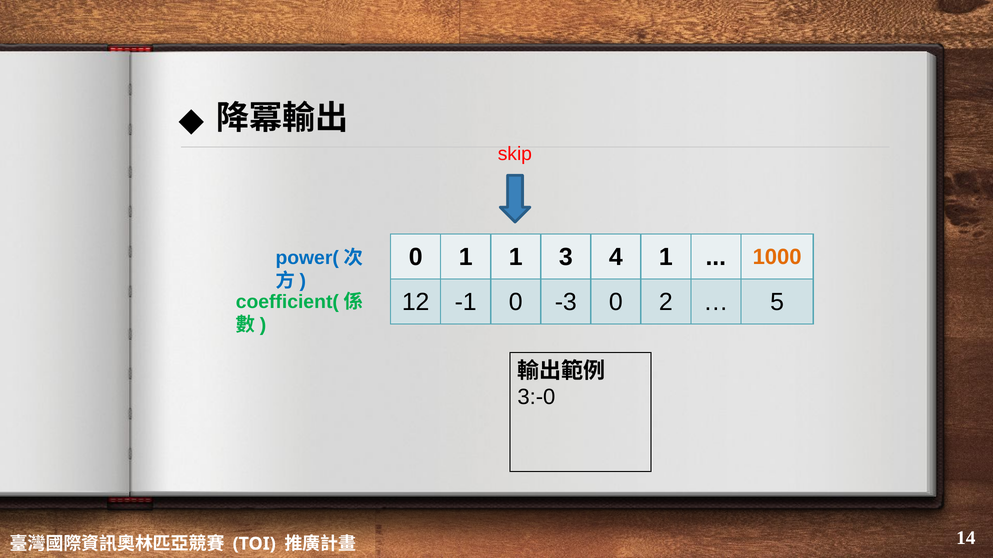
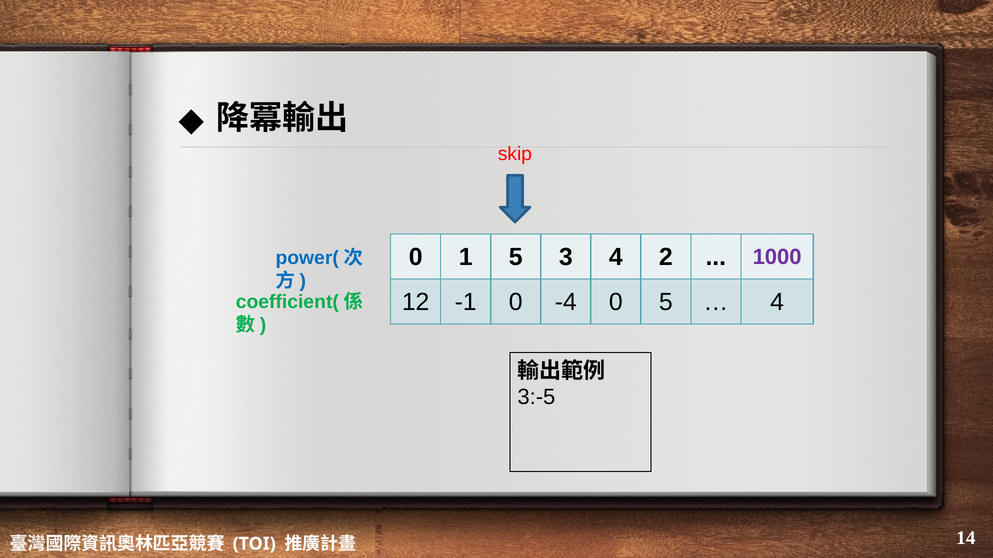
1 1: 1 -> 5
4 1: 1 -> 2
1000 colour: orange -> purple
-3: -3 -> -4
0 2: 2 -> 5
5 at (777, 302): 5 -> 4
3:-0: 3:-0 -> 3:-5
